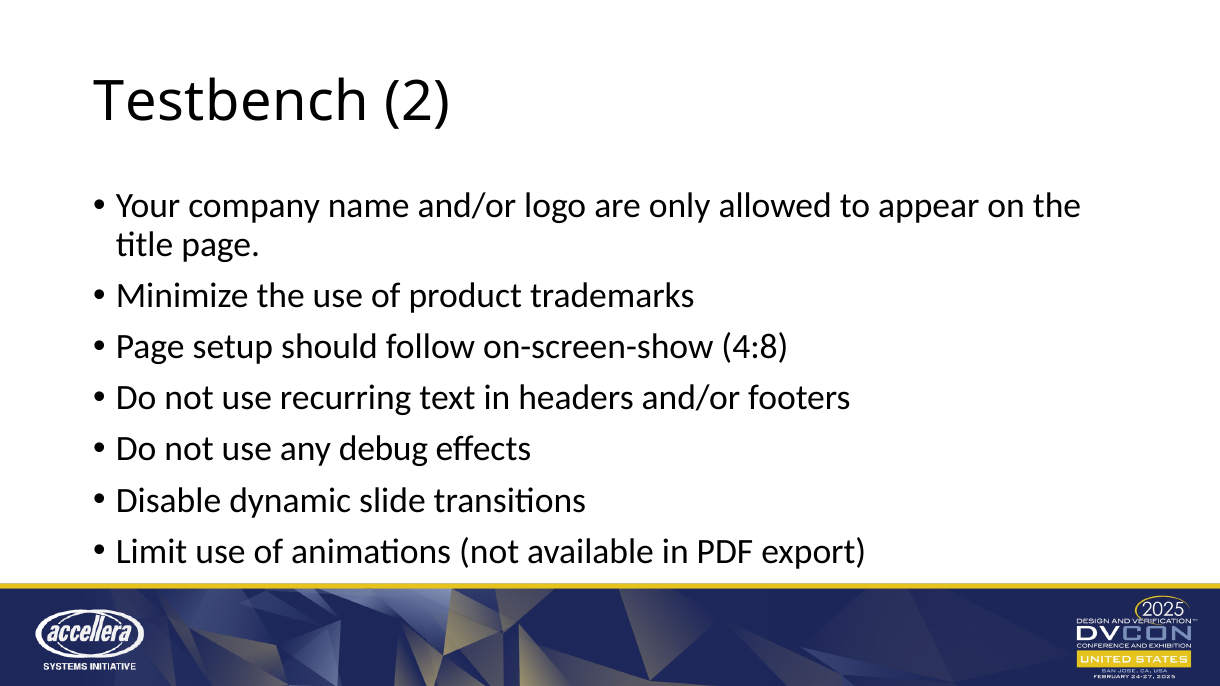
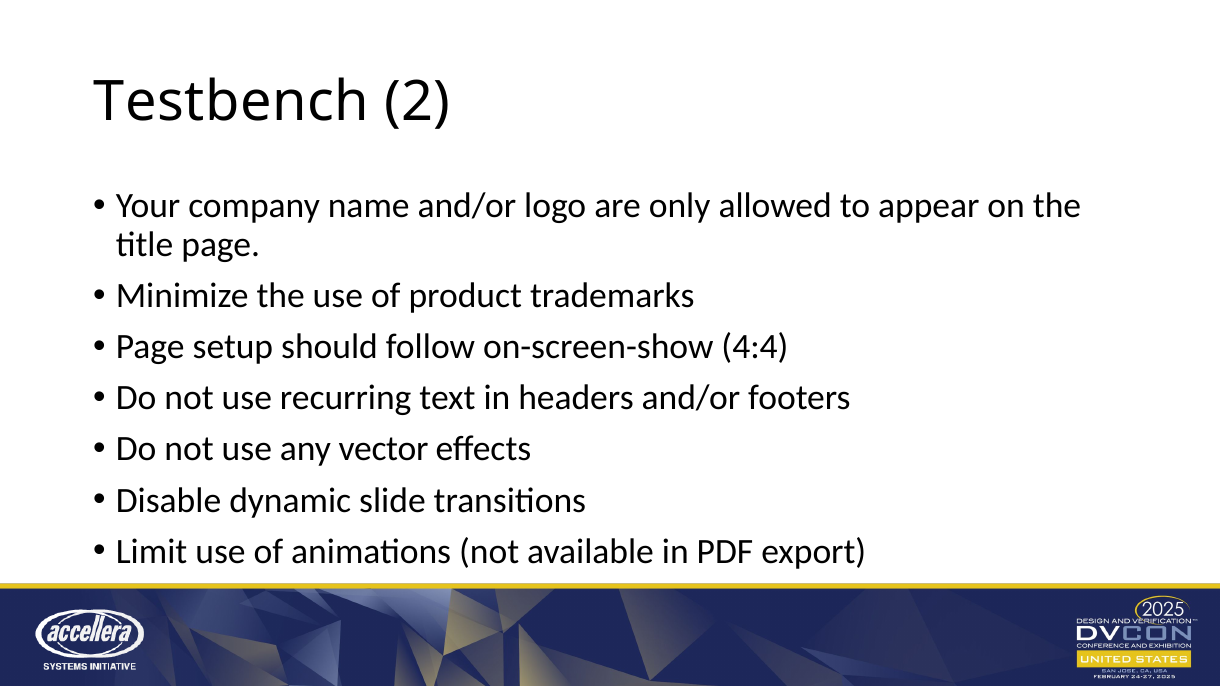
4:8: 4:8 -> 4:4
debug: debug -> vector
